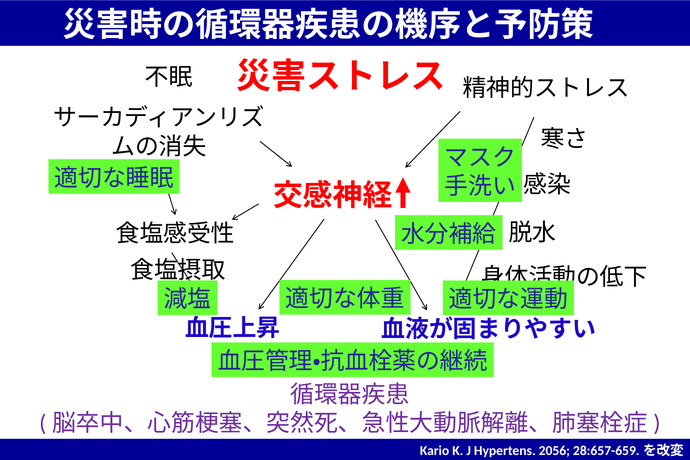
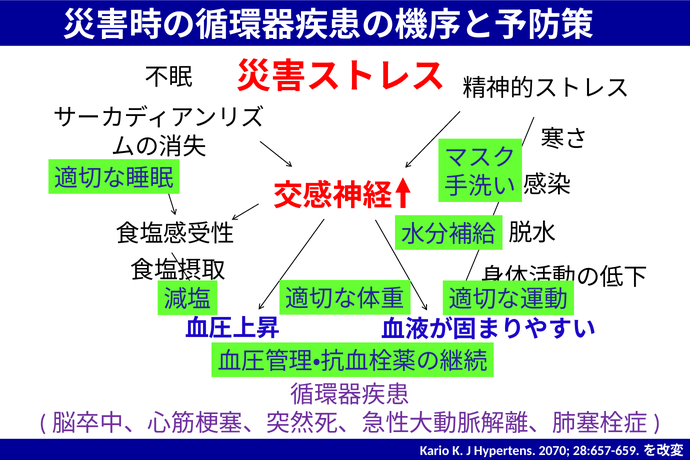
2056: 2056 -> 2070
